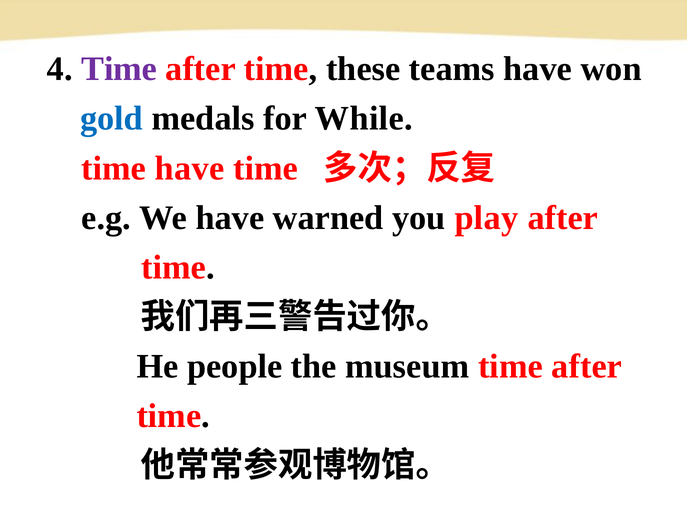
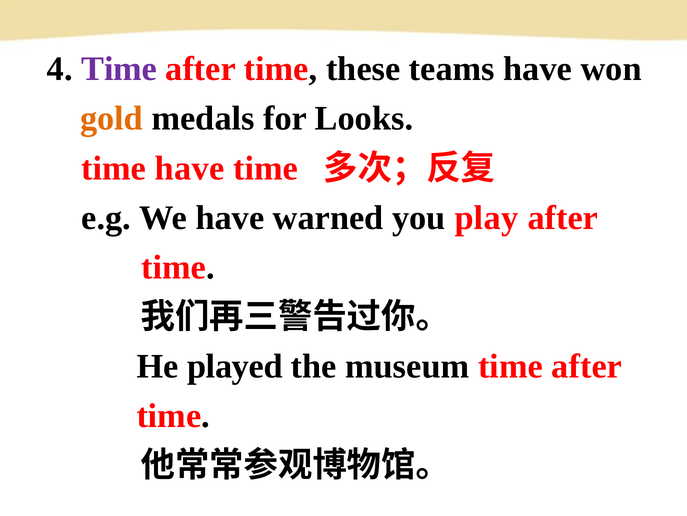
gold colour: blue -> orange
While: While -> Looks
people: people -> played
